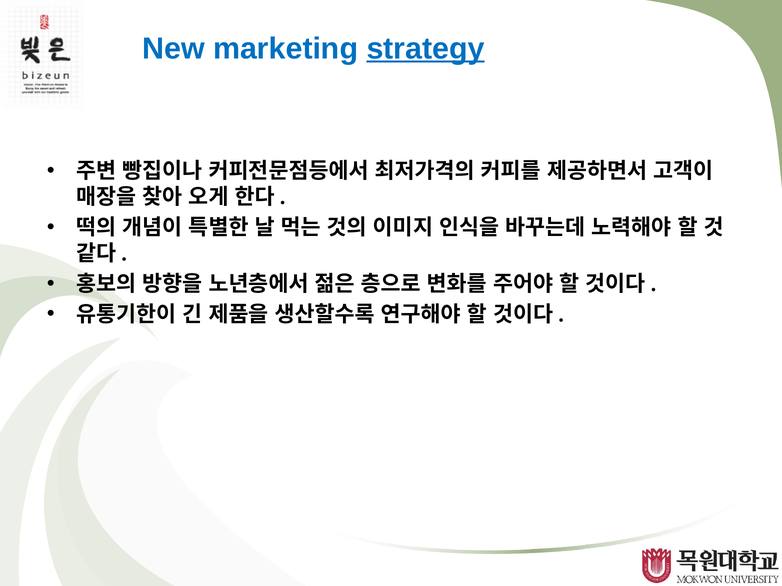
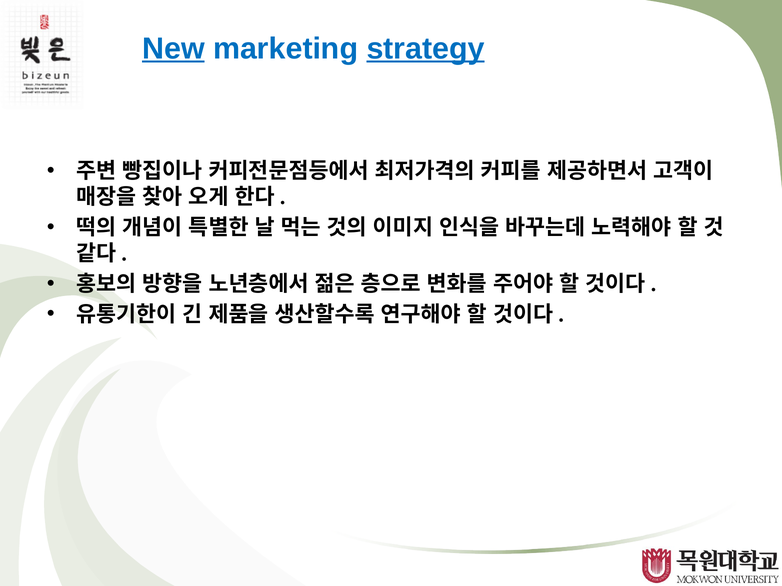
New underline: none -> present
